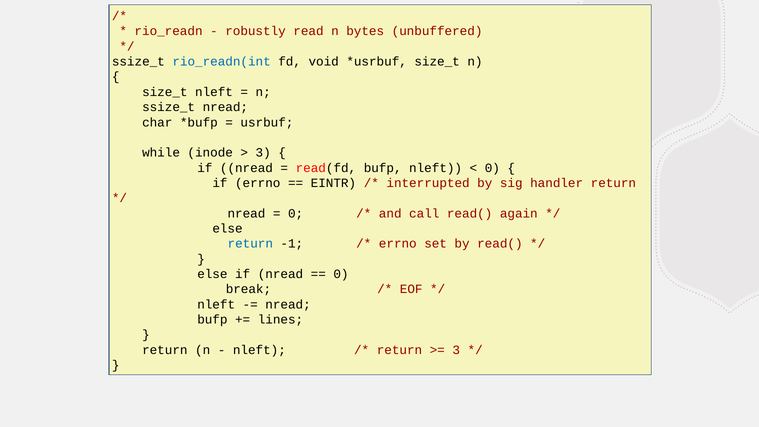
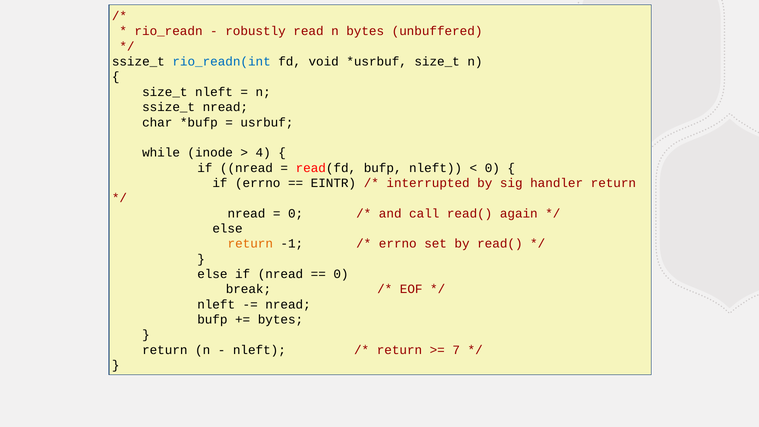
3 at (263, 153): 3 -> 4
return at (250, 244) colour: blue -> orange
lines at (280, 320): lines -> bytes
3 at (456, 350): 3 -> 7
